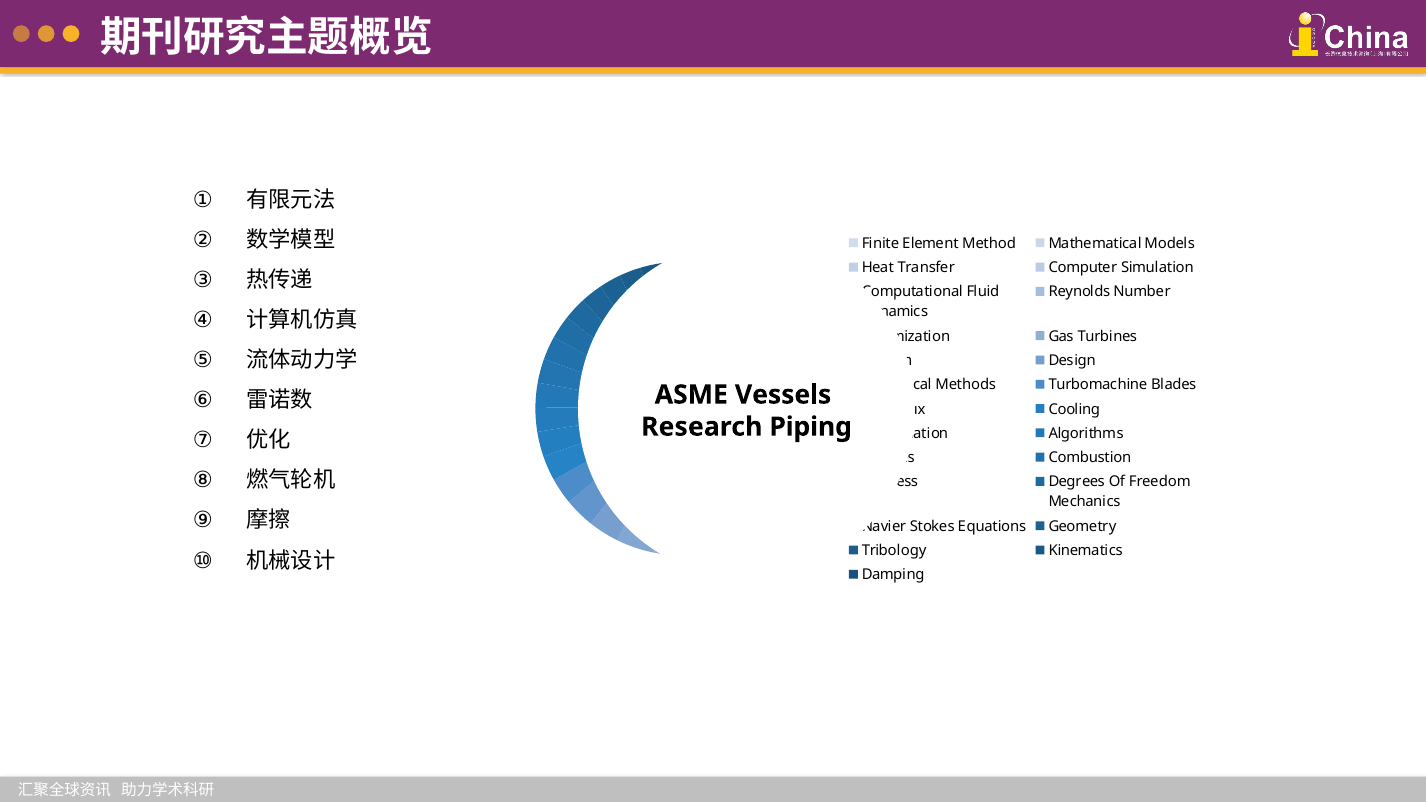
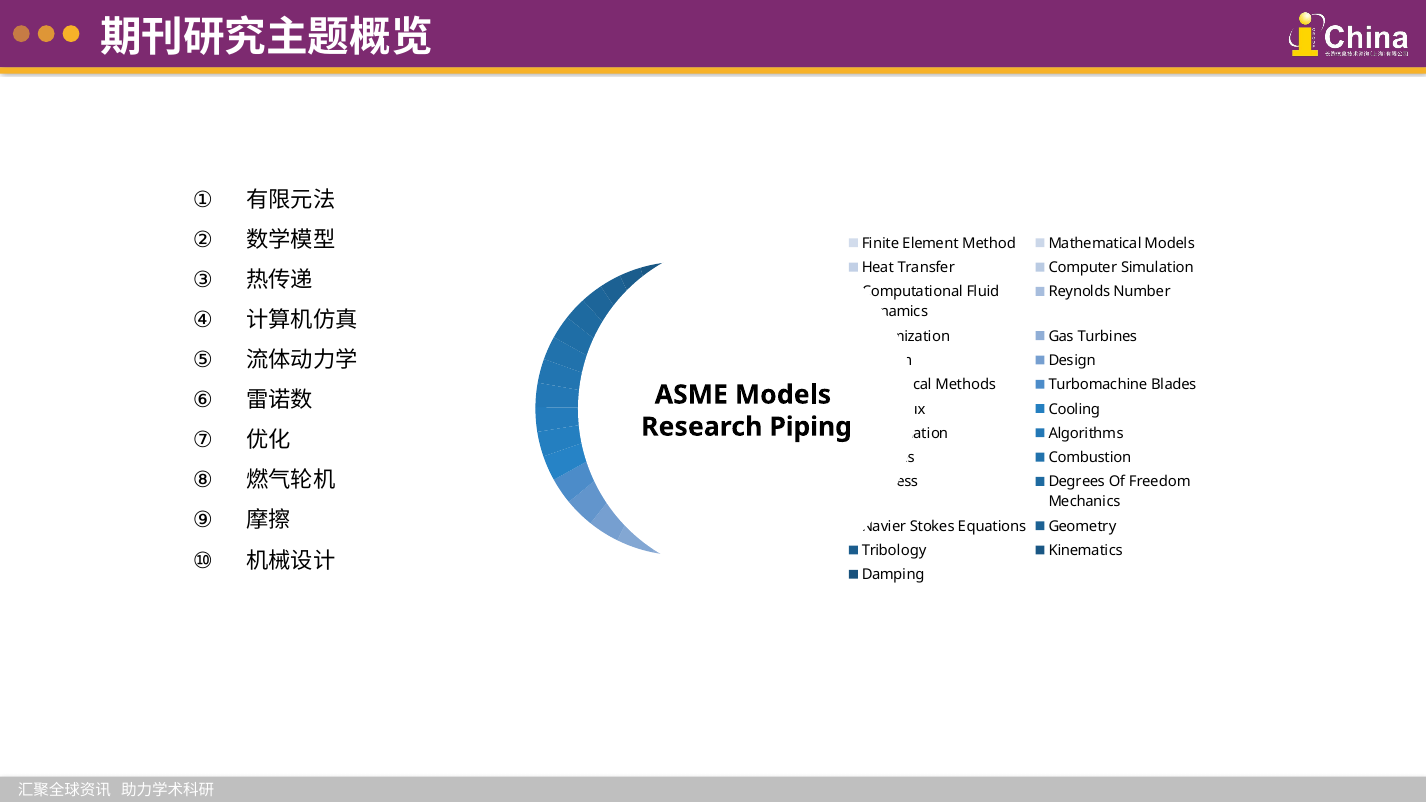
ASME Vessels: Vessels -> Models
